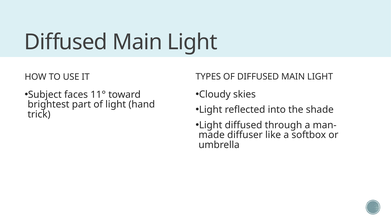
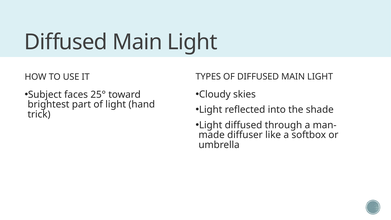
11°: 11° -> 25°
